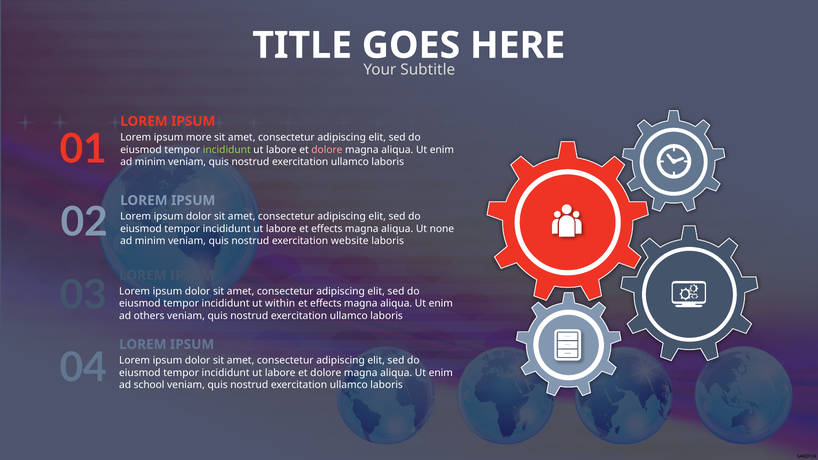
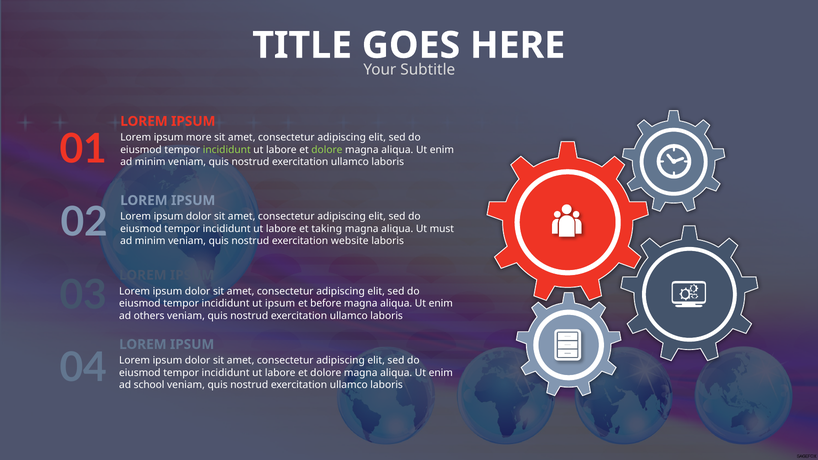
dolore at (327, 150) colour: pink -> light green
labore et effects: effects -> taking
none: none -> must
ut within: within -> ipsum
effects at (326, 304): effects -> before
